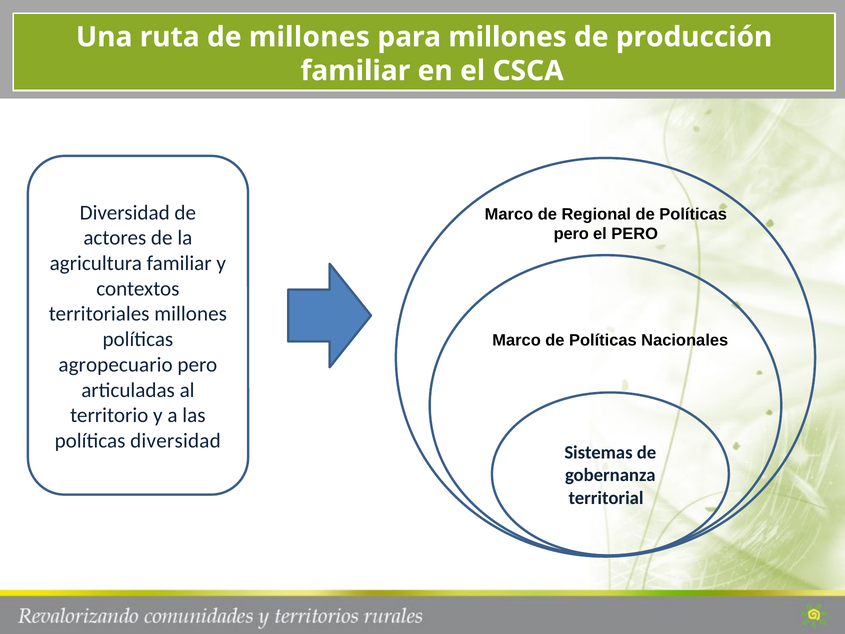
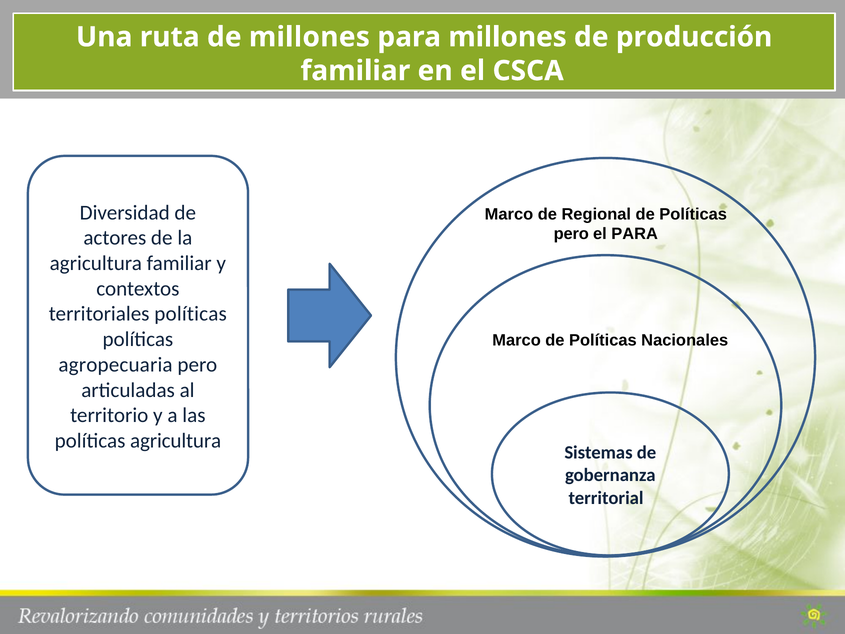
el PERO: PERO -> PARA
territoriales millones: millones -> políticas
agropecuario: agropecuario -> agropecuaria
políticas diversidad: diversidad -> agricultura
